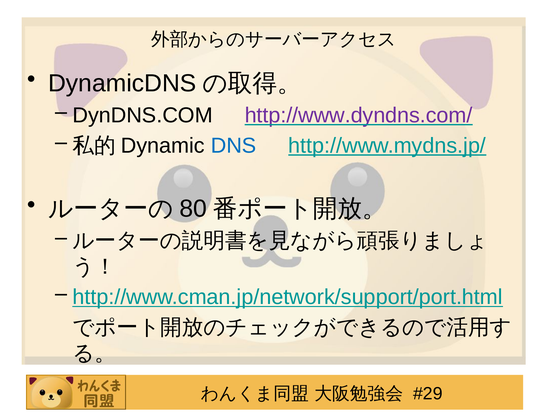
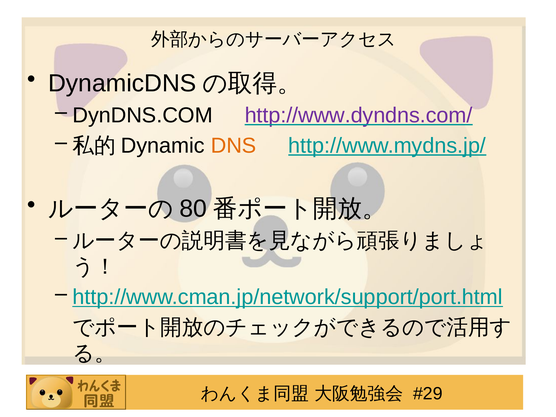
DNS colour: blue -> orange
